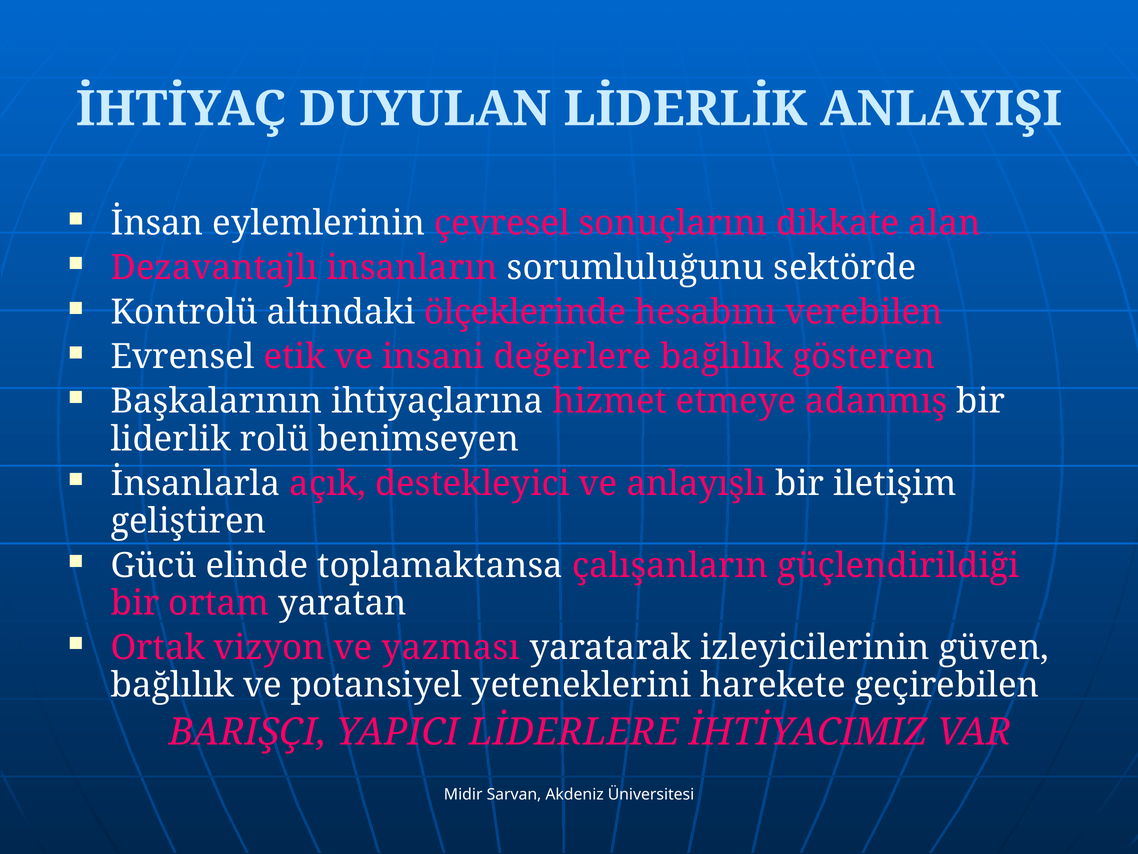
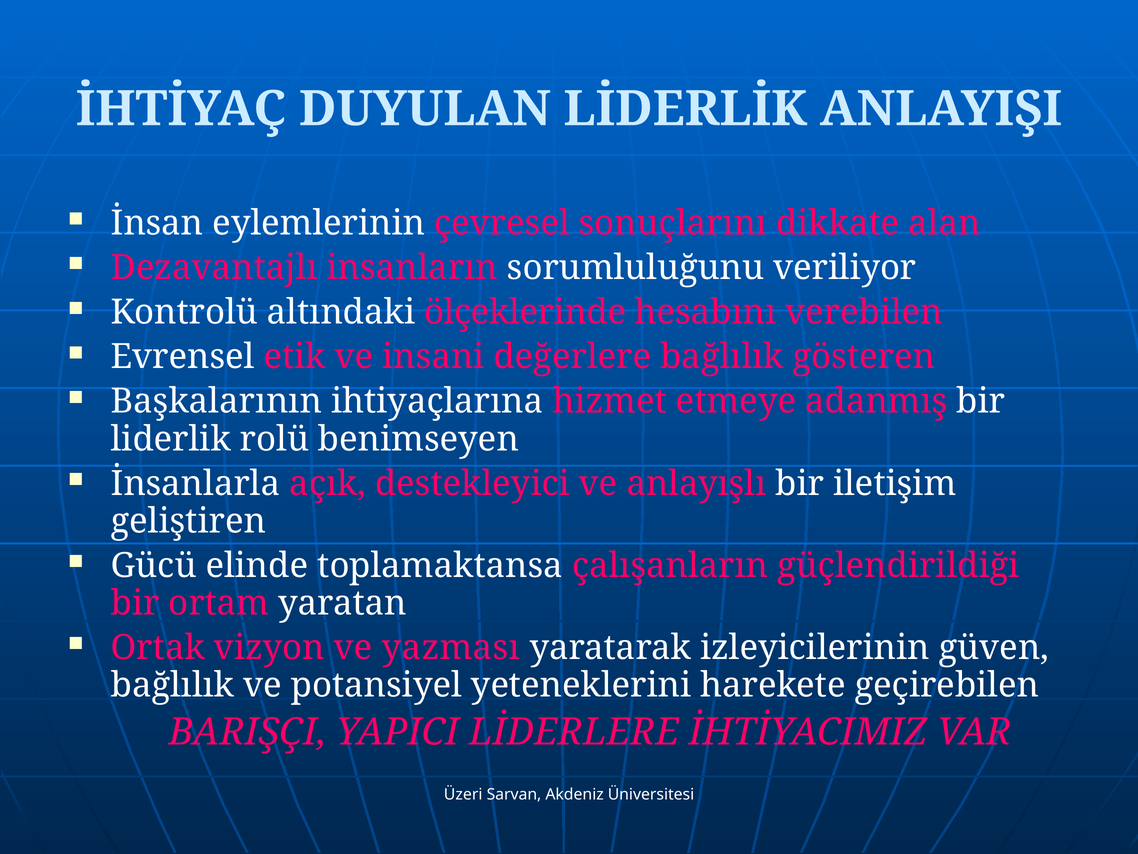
sektörde: sektörde -> veriliyor
Midir: Midir -> Üzeri
